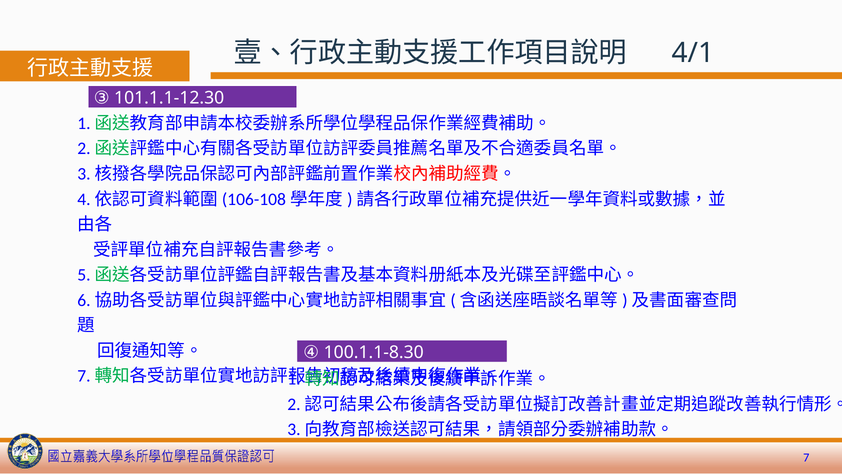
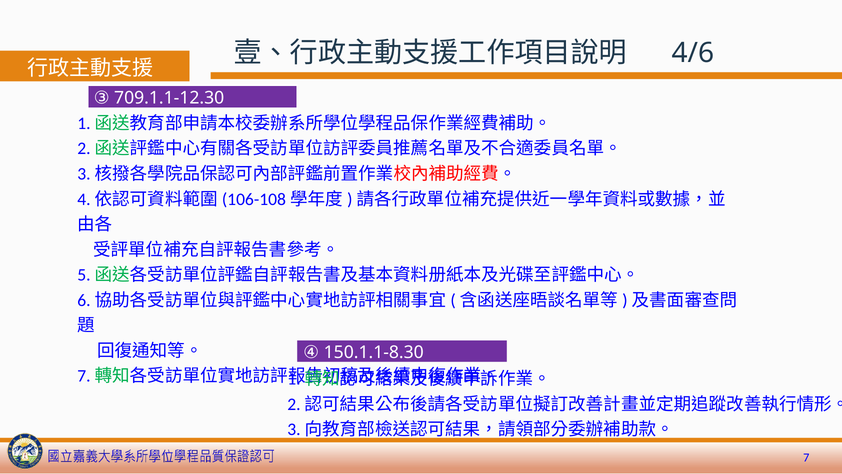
4/1: 4/1 -> 4/6
101.1.1-12.30: 101.1.1-12.30 -> 709.1.1-12.30
100.1.1-8.30: 100.1.1-8.30 -> 150.1.1-8.30
